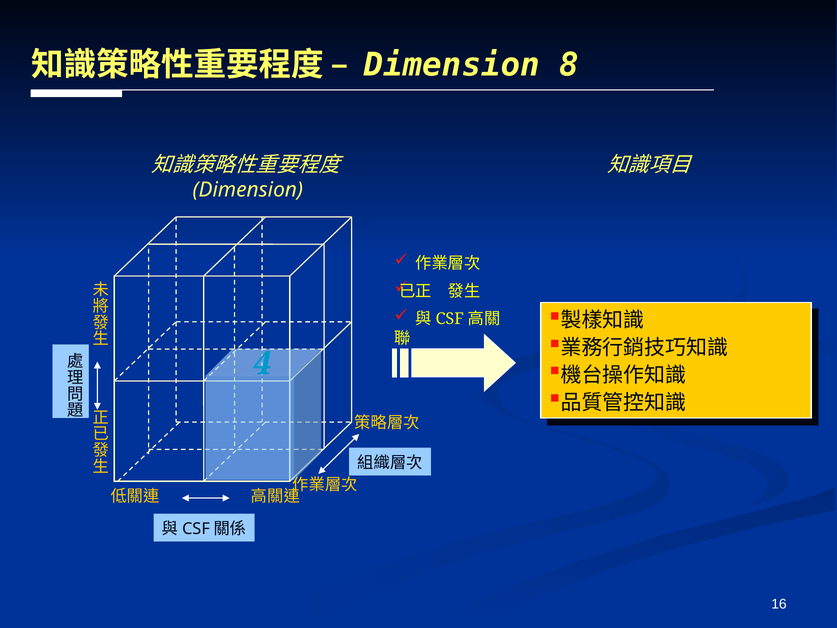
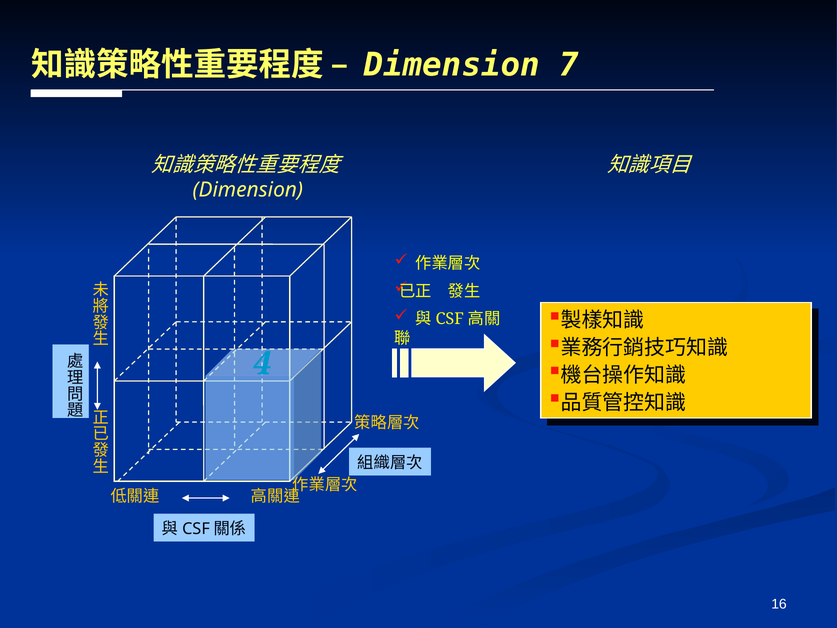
8: 8 -> 7
